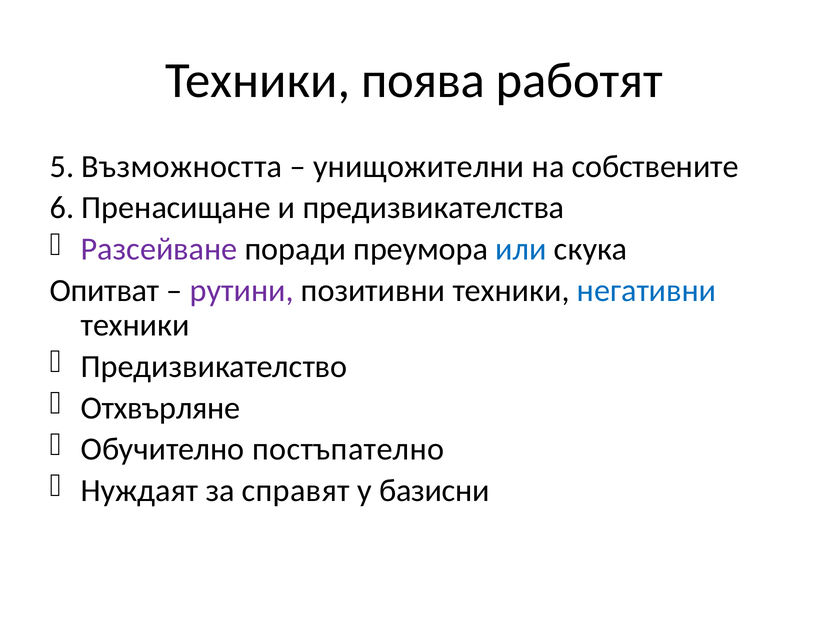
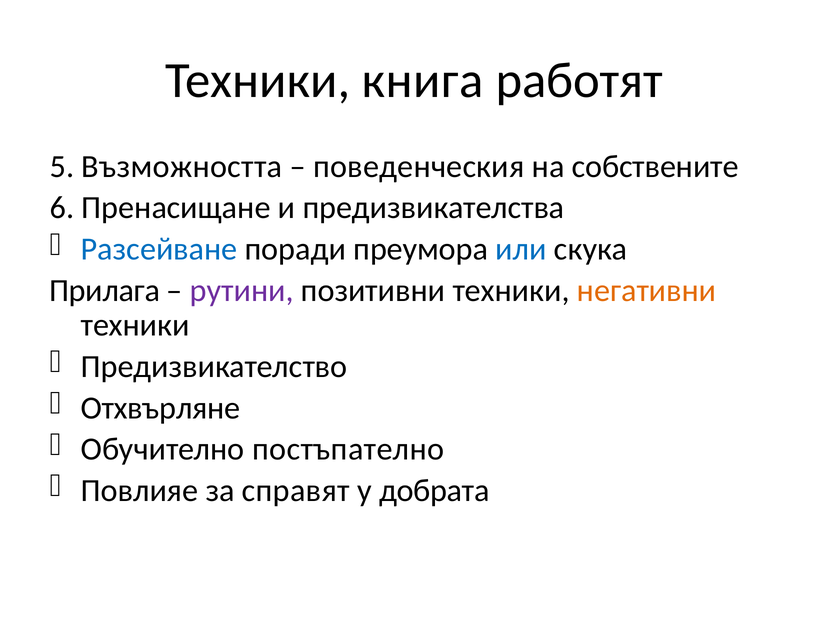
поява: поява -> книга
унищожителни: унищожителни -> поведенческия
Разсейване colour: purple -> blue
Опитват: Опитват -> Прилага
негативни colour: blue -> orange
Нуждаят: Нуждаят -> Повлияе
базисни: базисни -> добрата
